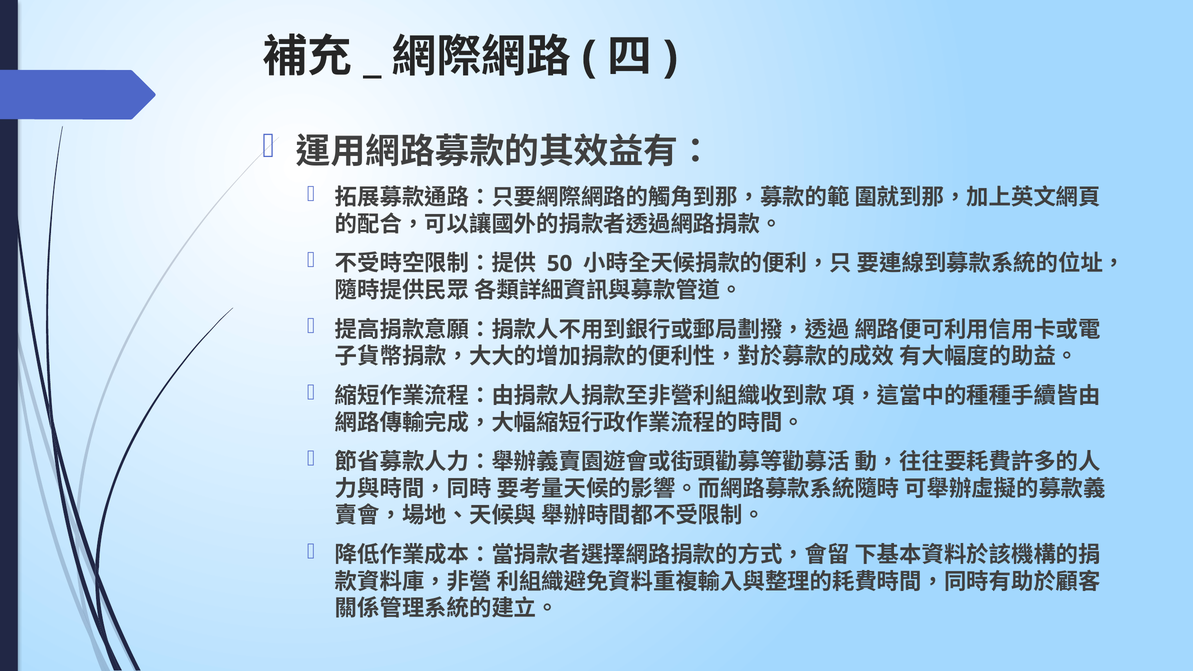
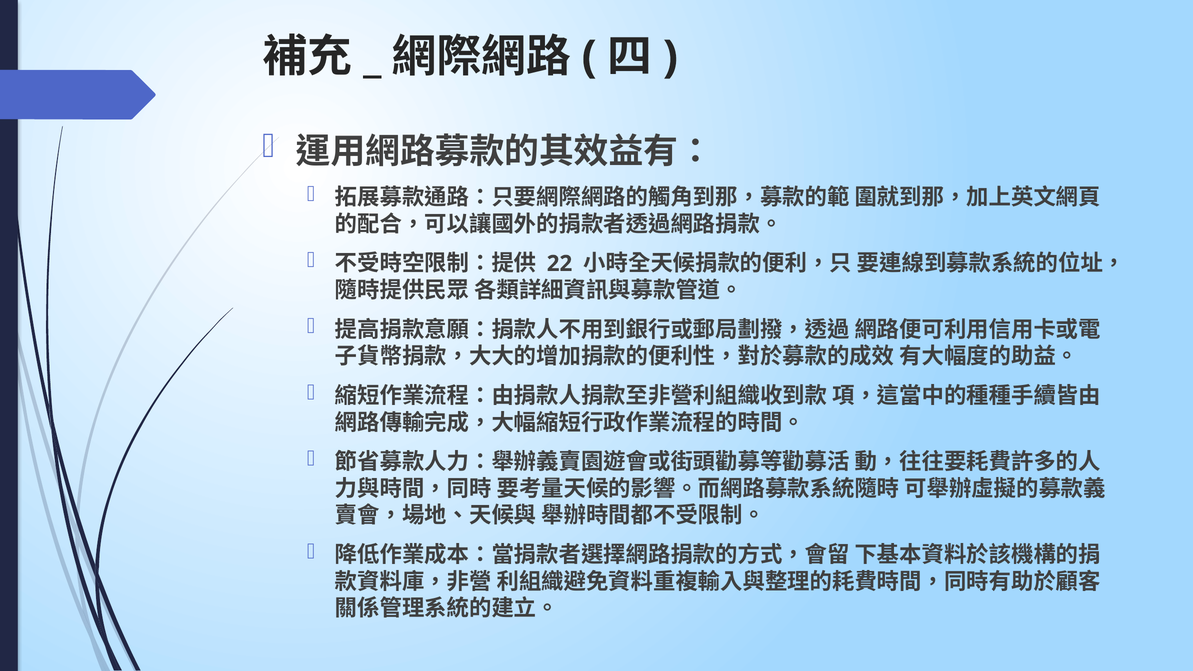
50: 50 -> 22
